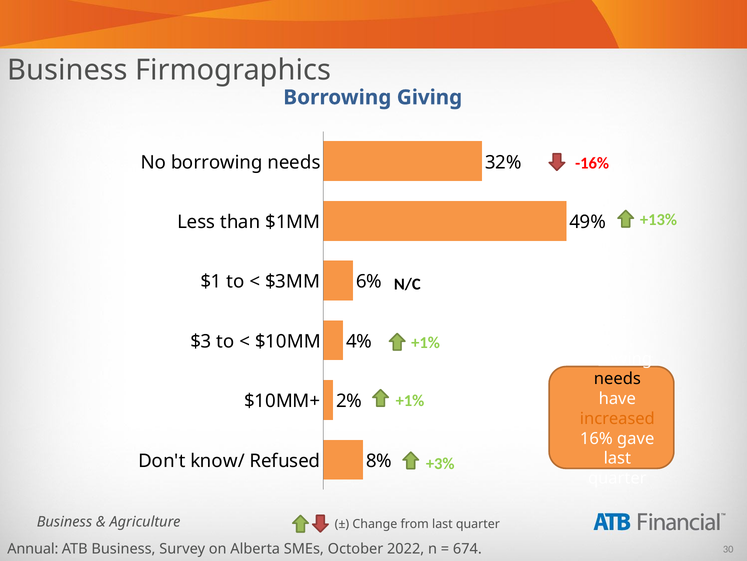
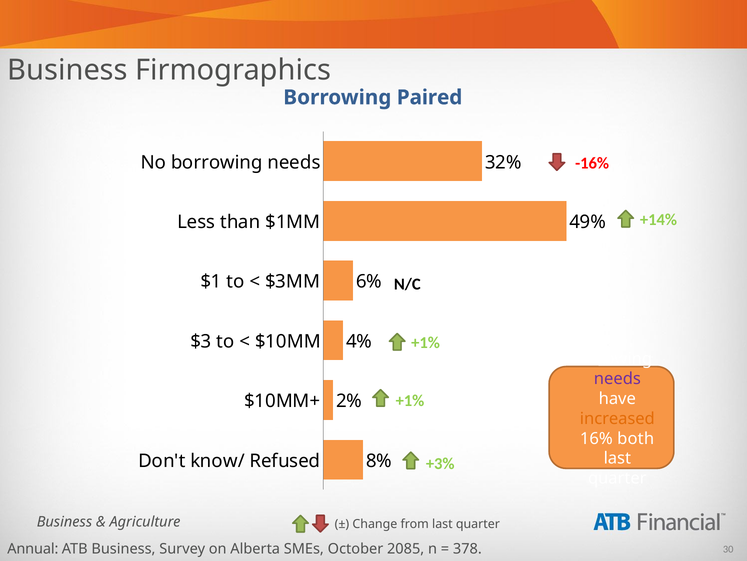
Giving: Giving -> Paired
+13%: +13% -> +14%
needs at (617, 378) colour: black -> purple
gave: gave -> both
2022: 2022 -> 2085
674: 674 -> 378
